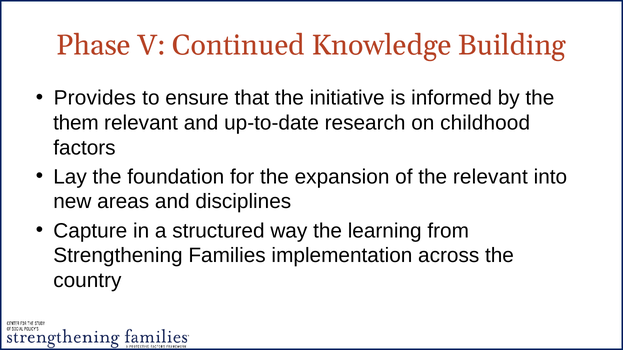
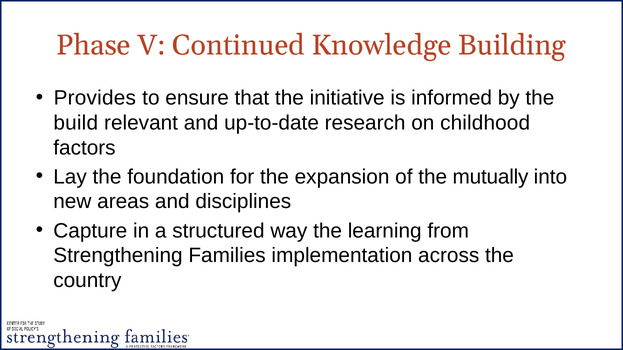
them: them -> build
the relevant: relevant -> mutually
